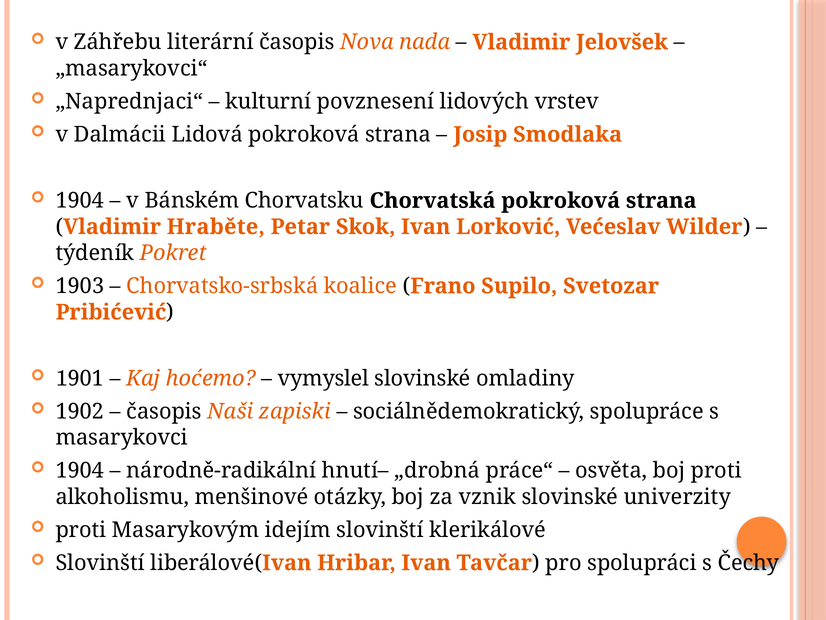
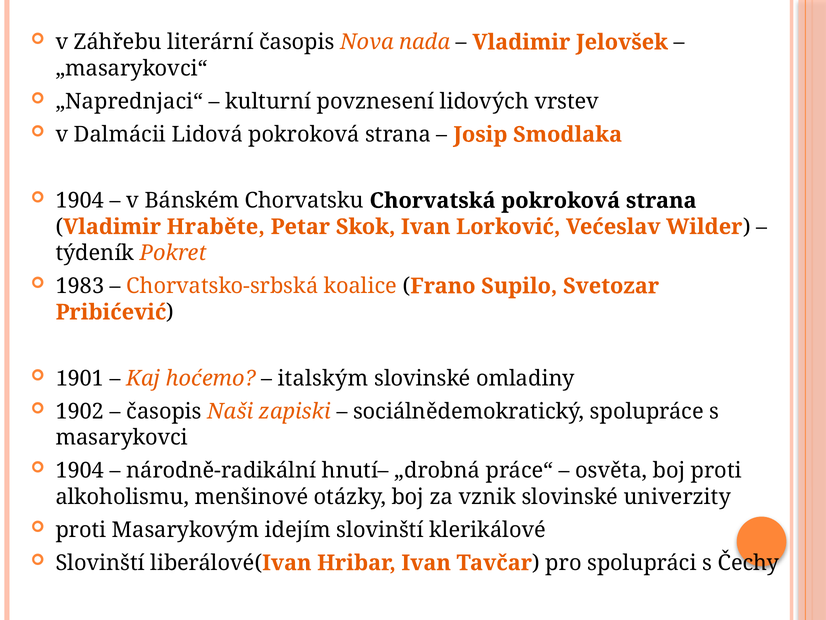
1903: 1903 -> 1983
vymyslel: vymyslel -> italským
